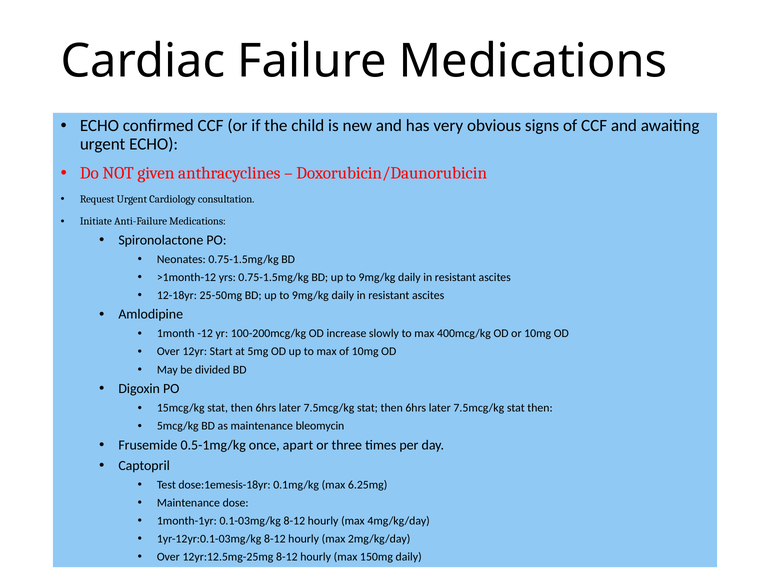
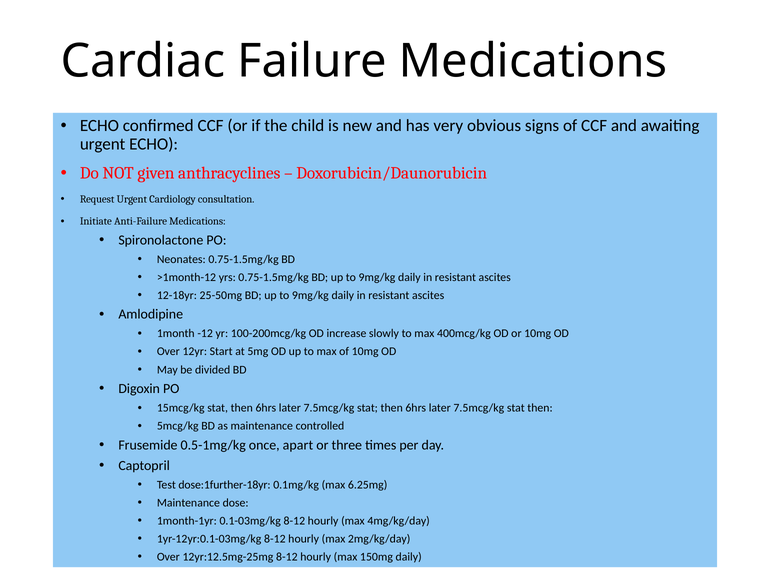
bleomycin: bleomycin -> controlled
dose:1emesis-18yr: dose:1emesis-18yr -> dose:1further-18yr
